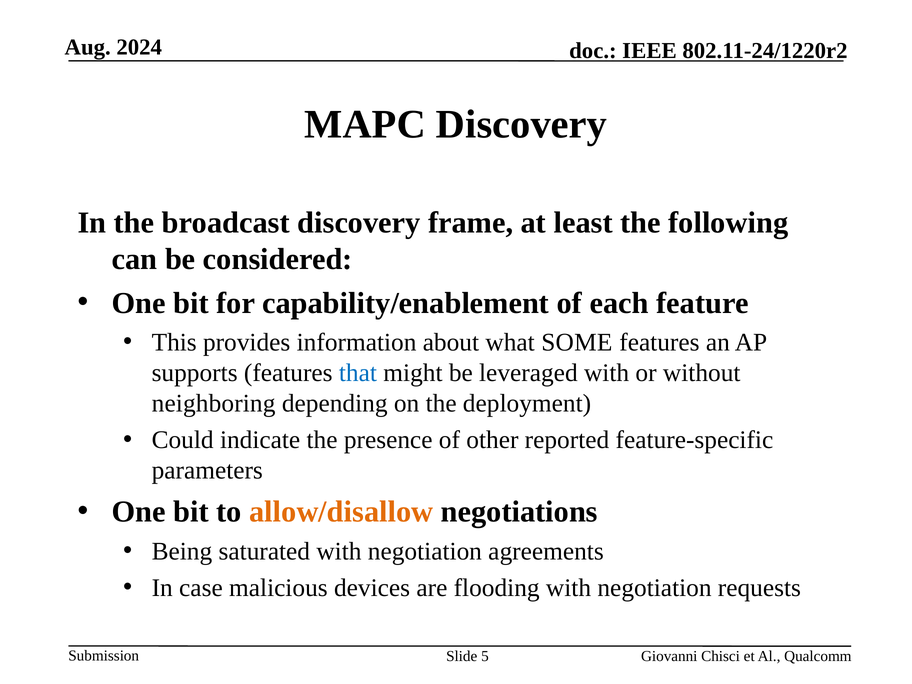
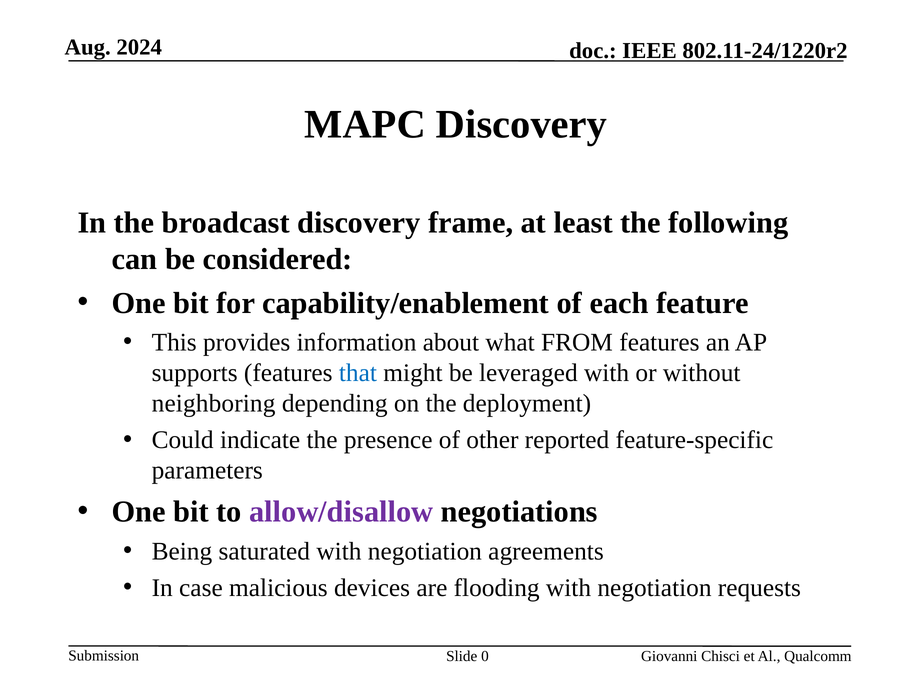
SOME: SOME -> FROM
allow/disallow colour: orange -> purple
5: 5 -> 0
